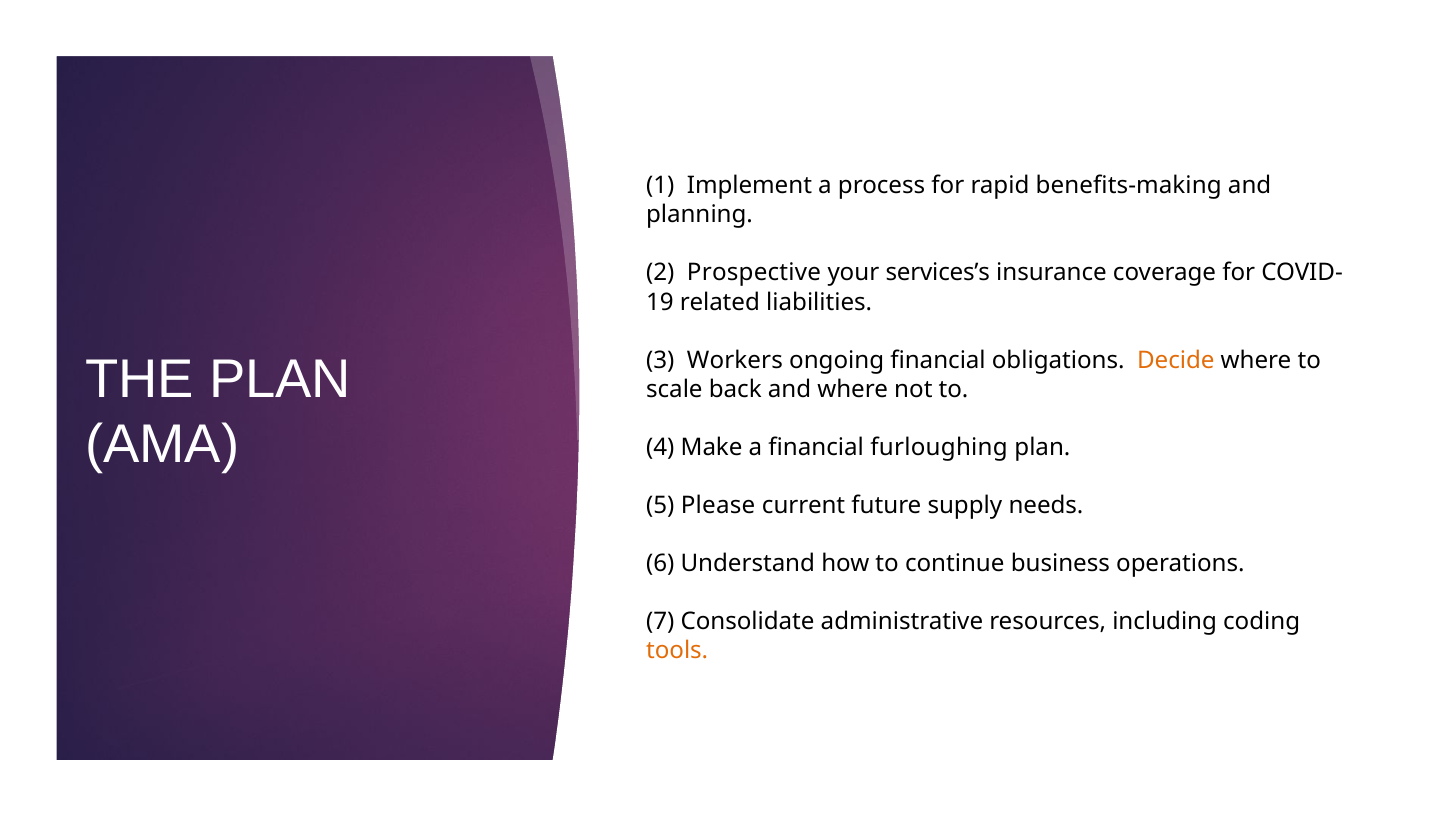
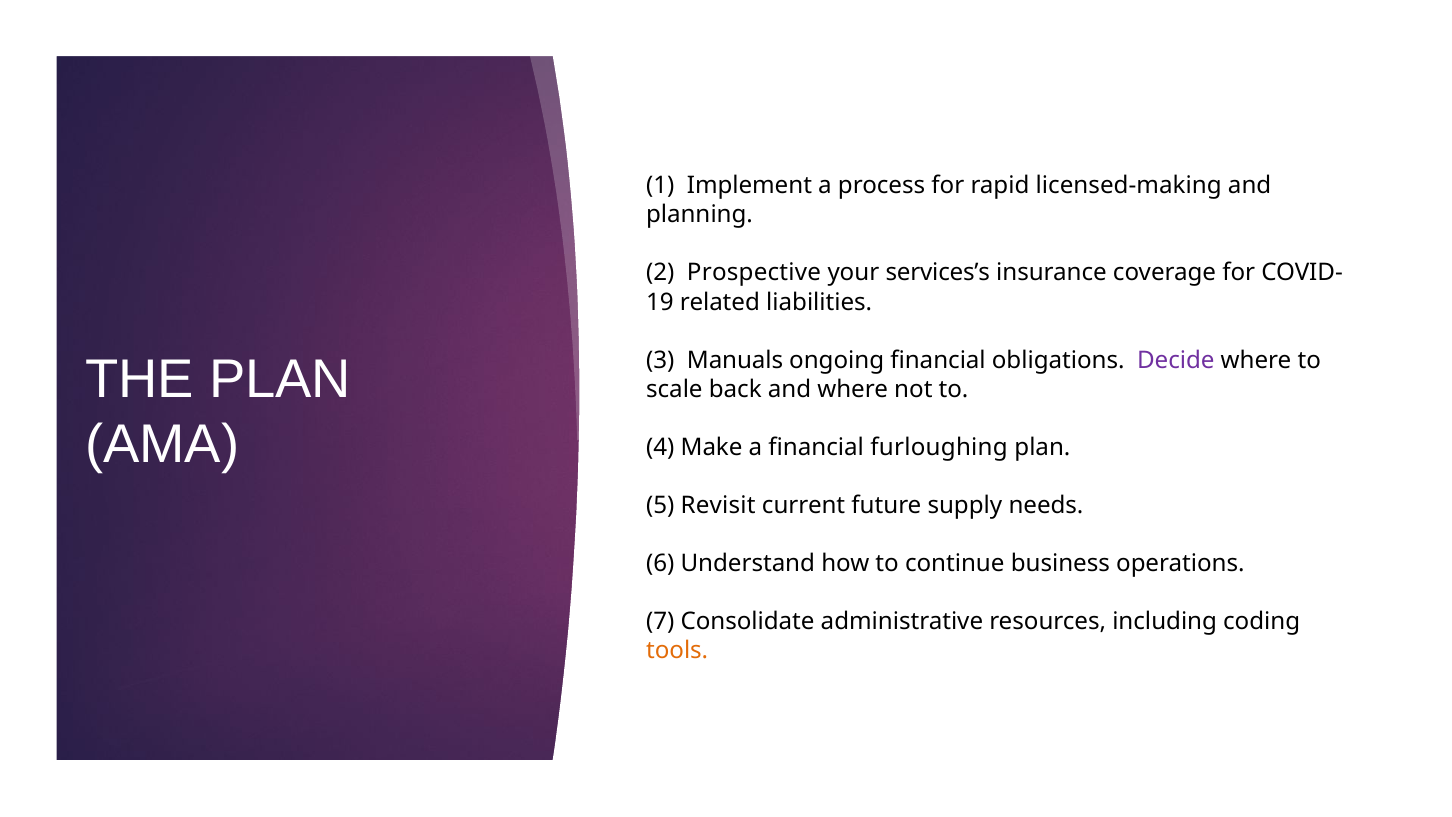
benefits-making: benefits-making -> licensed-making
Workers: Workers -> Manuals
Decide colour: orange -> purple
Please: Please -> Revisit
